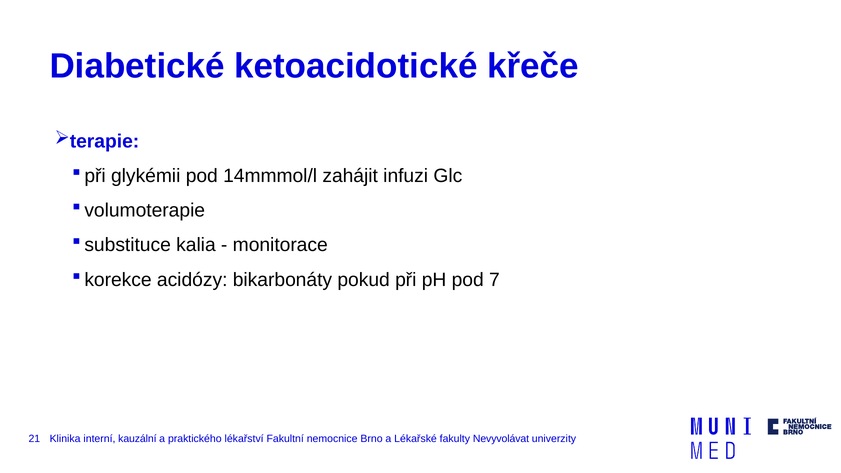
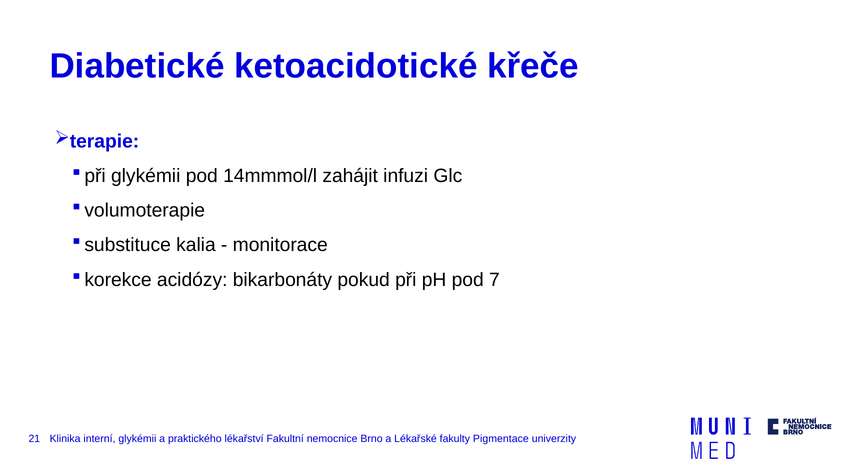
interní kauzální: kauzální -> glykémii
Nevyvolávat: Nevyvolávat -> Pigmentace
